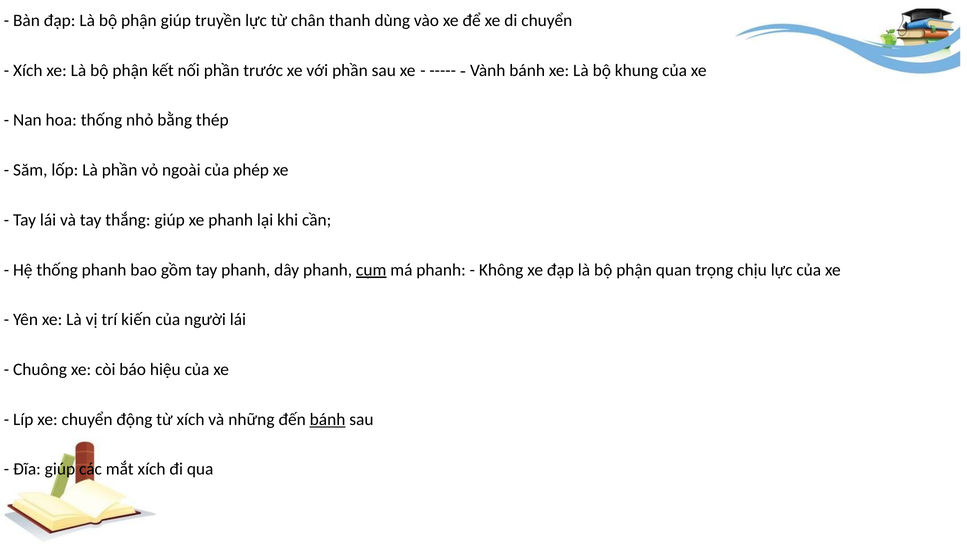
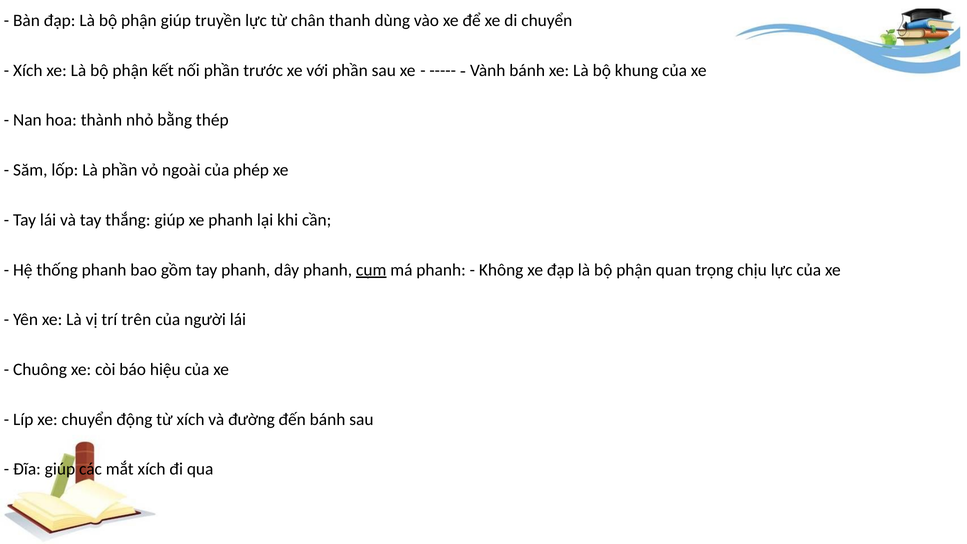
hoa thống: thống -> thành
kiến: kiến -> trên
những: những -> đường
bánh at (328, 419) underline: present -> none
